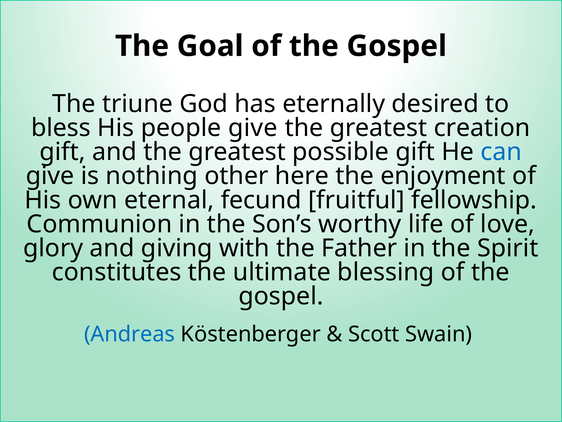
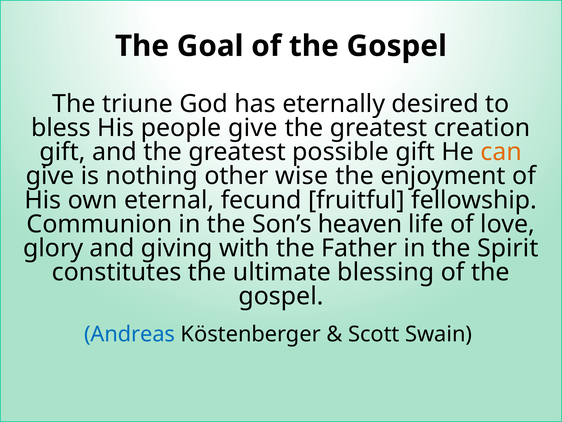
can colour: blue -> orange
here: here -> wise
worthy: worthy -> heaven
